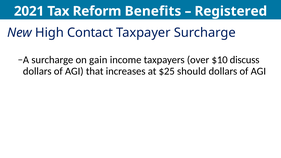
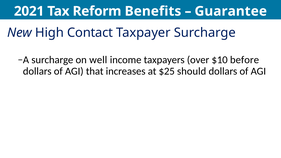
Registered: Registered -> Guarantee
gain: gain -> well
discuss: discuss -> before
